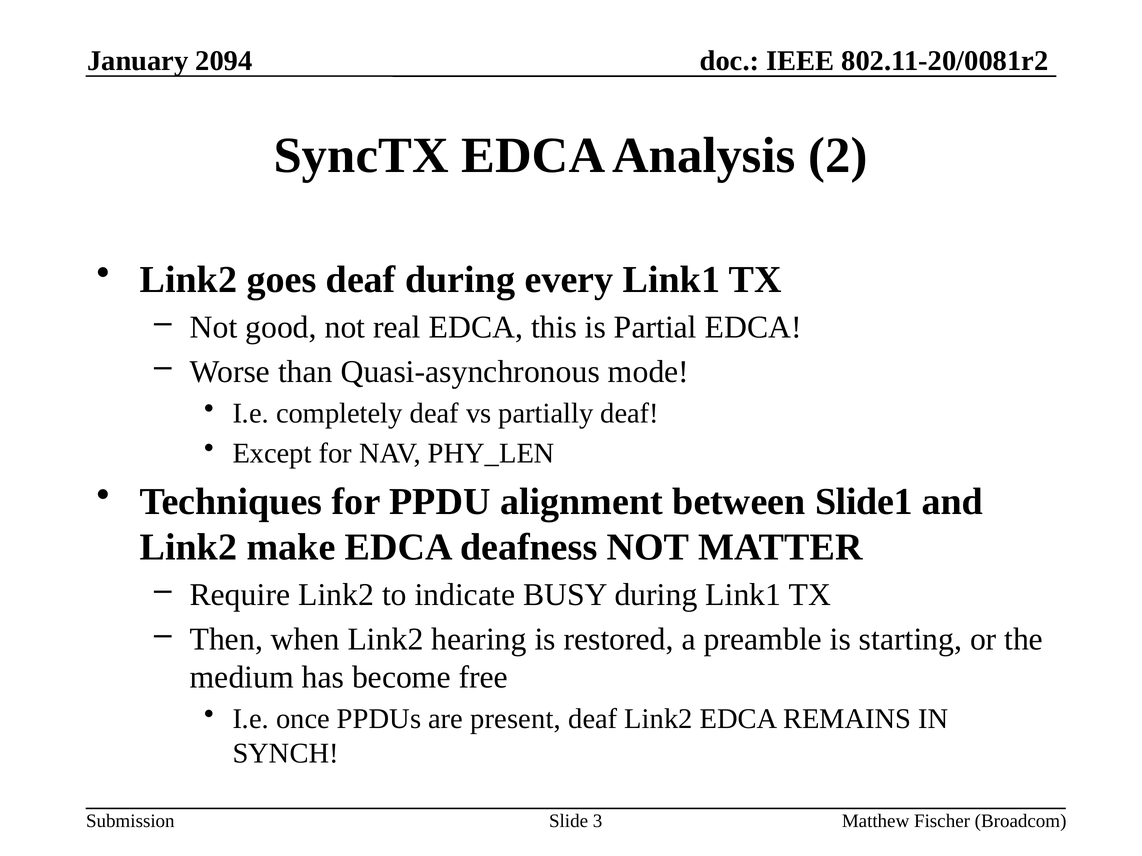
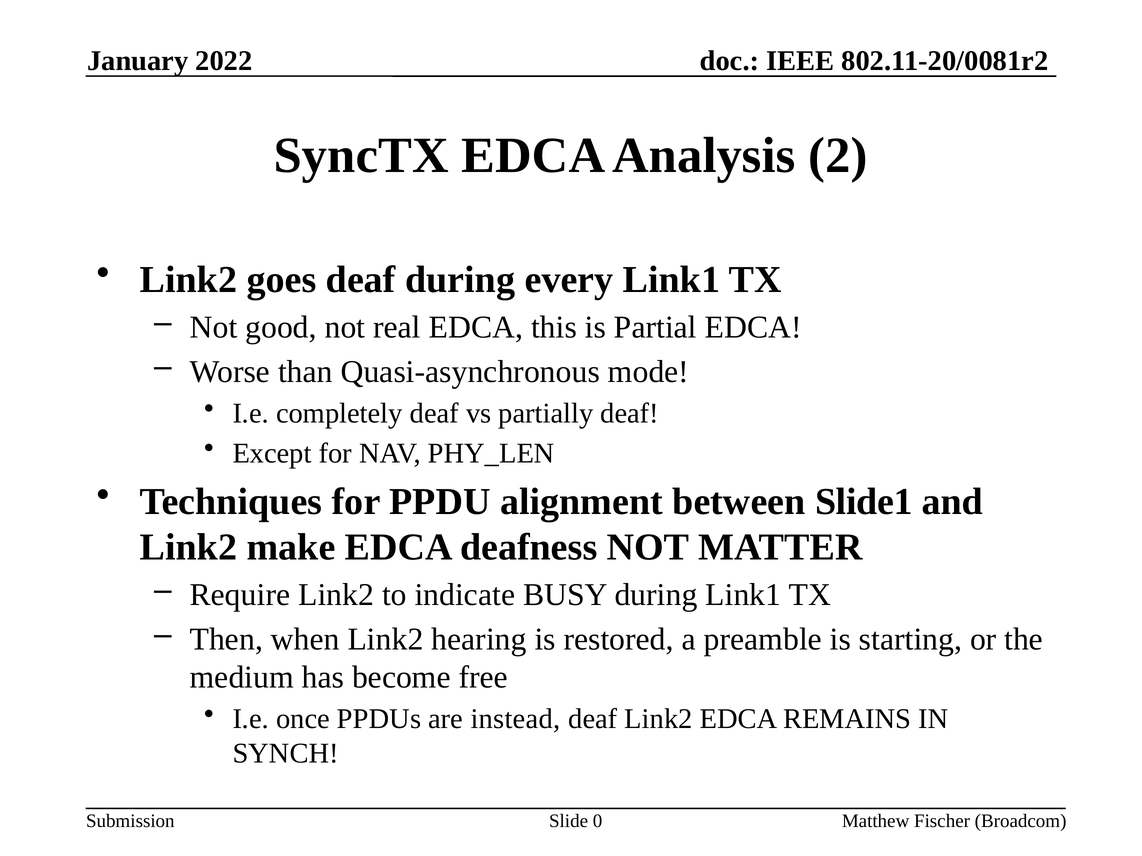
2094: 2094 -> 2022
present: present -> instead
3: 3 -> 0
